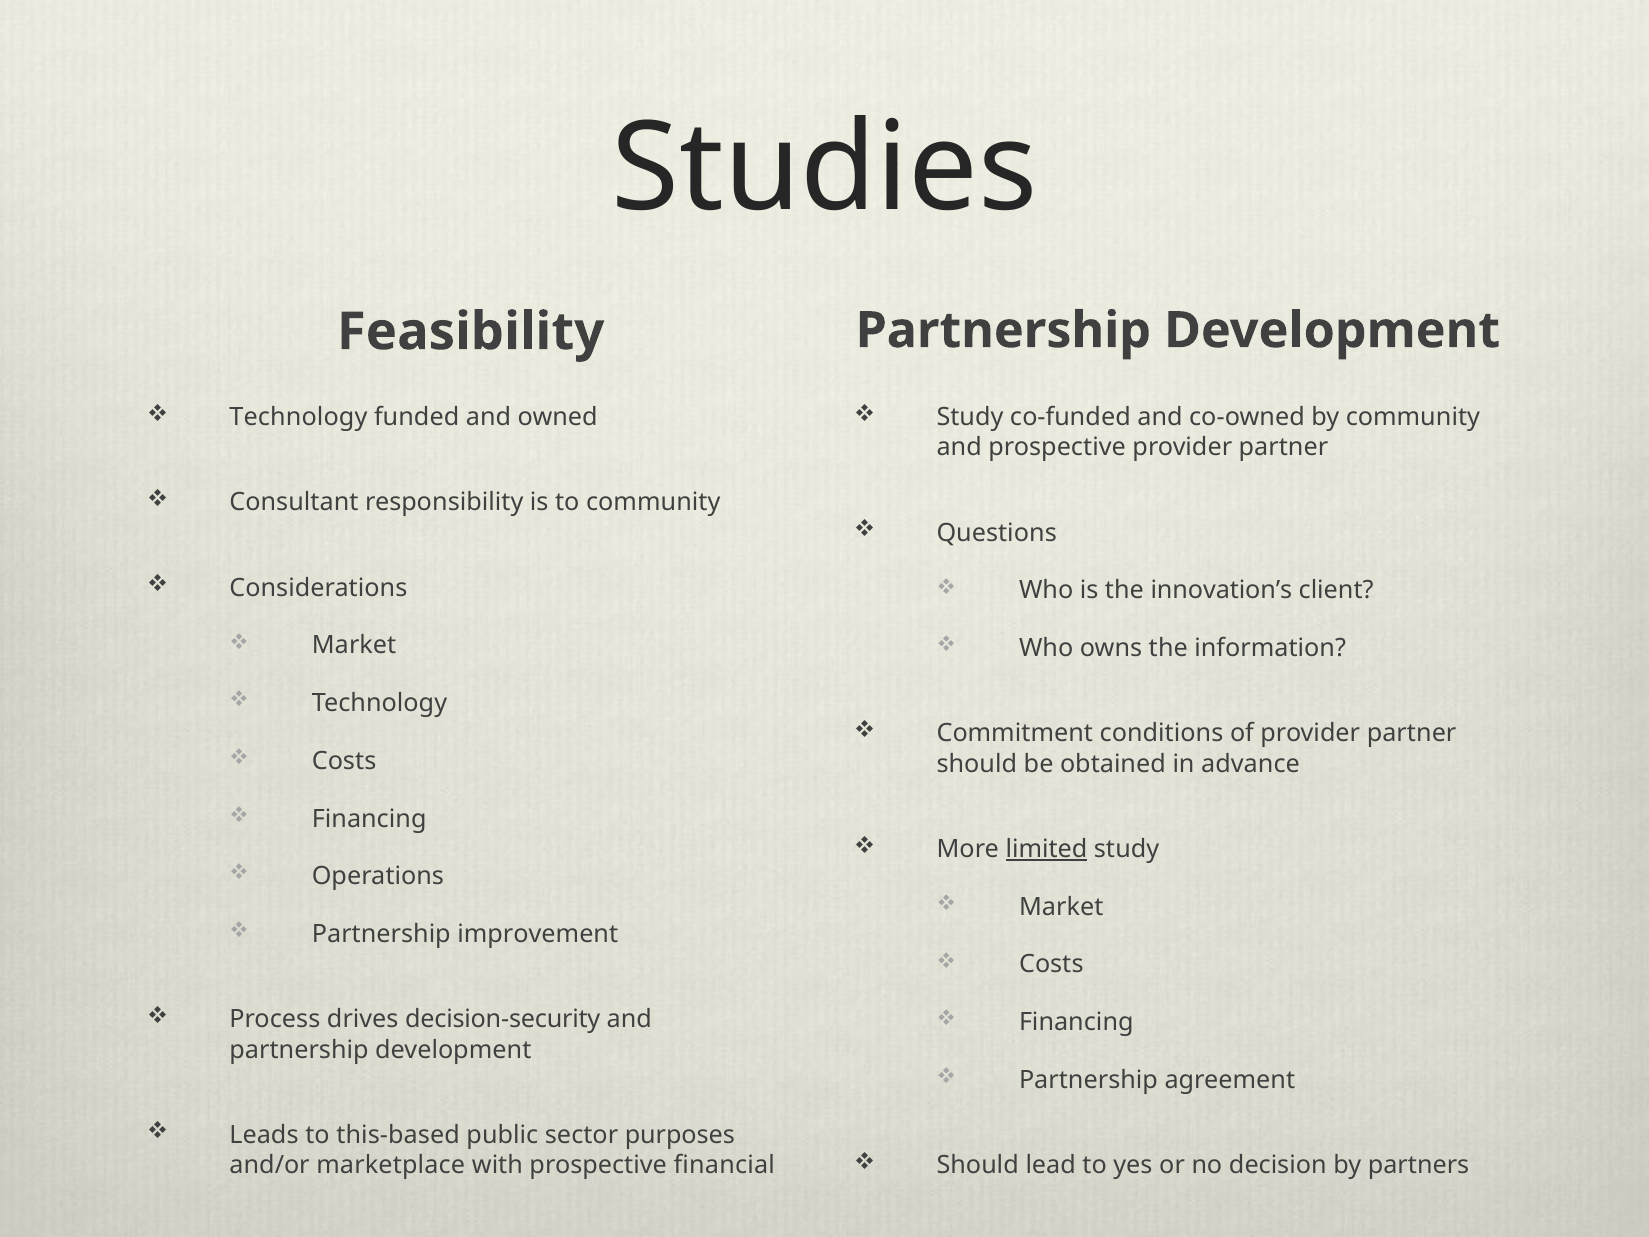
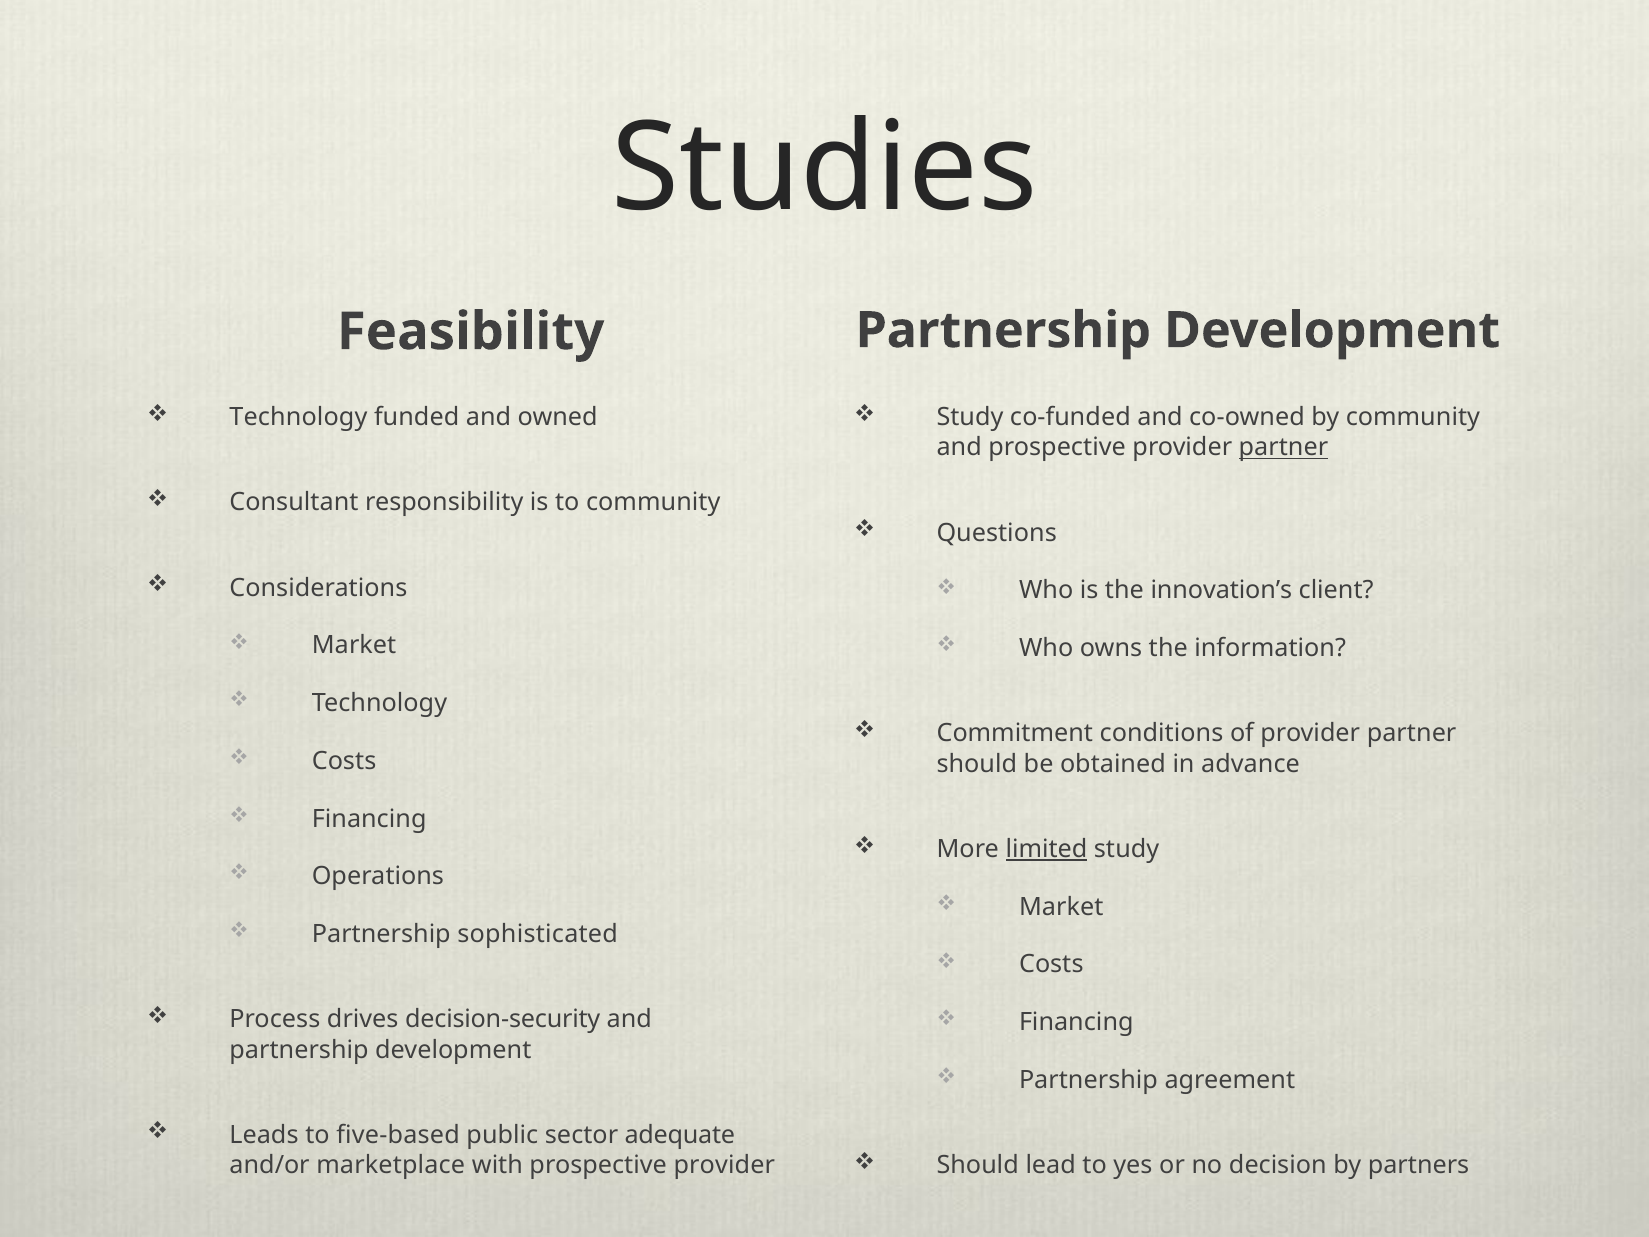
partner at (1283, 448) underline: none -> present
improvement: improvement -> sophisticated
this-based: this-based -> five-based
purposes: purposes -> adequate
with prospective financial: financial -> provider
